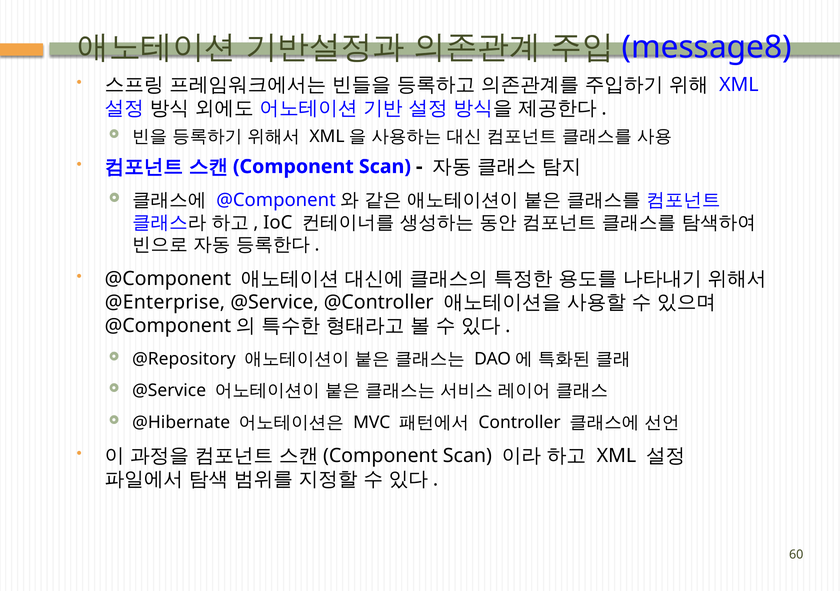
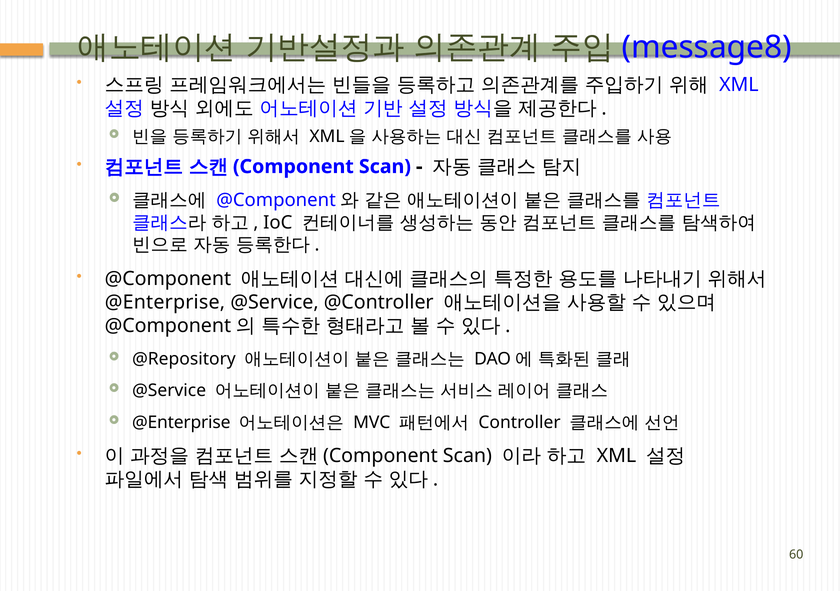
@Hibernate at (181, 423): @Hibernate -> @Enterprise
